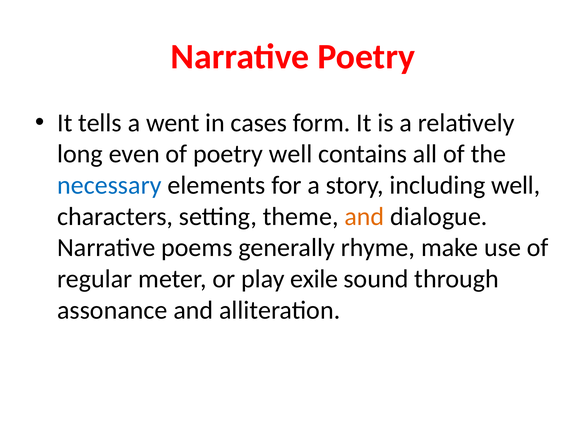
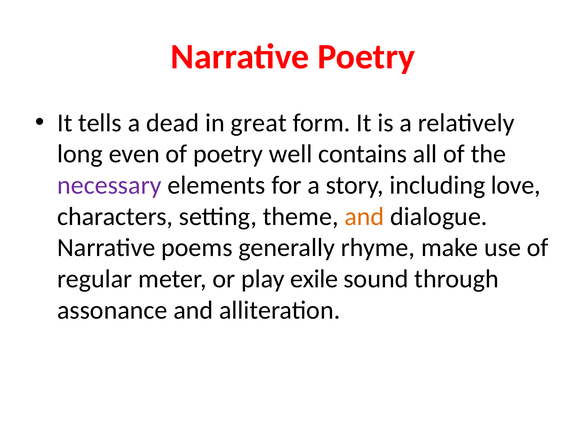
went: went -> dead
cases: cases -> great
necessary colour: blue -> purple
including well: well -> love
